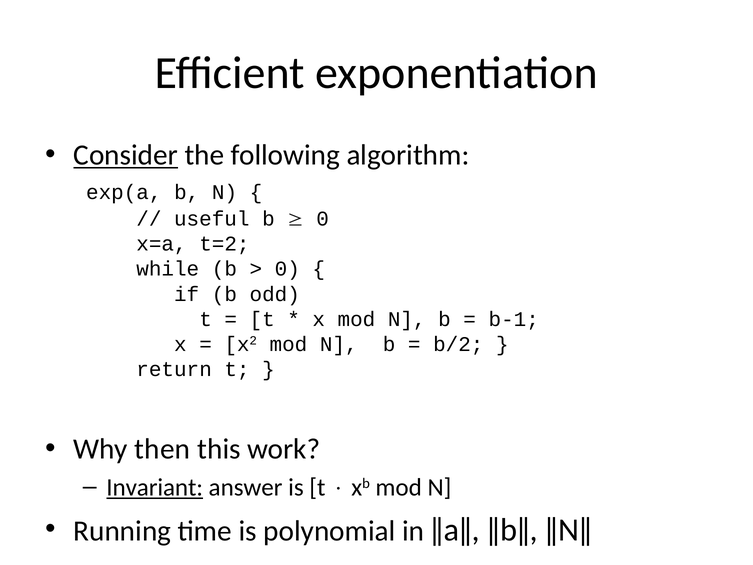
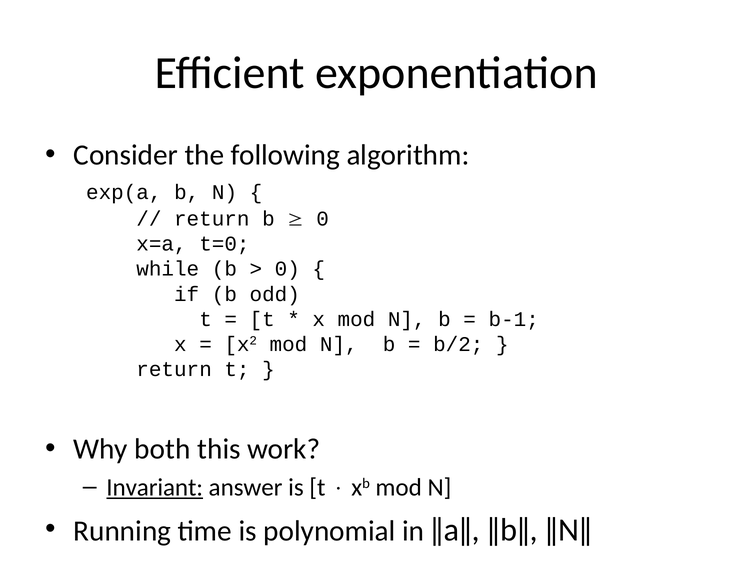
Consider underline: present -> none
useful at (212, 219): useful -> return
t=2: t=2 -> t=0
then: then -> both
